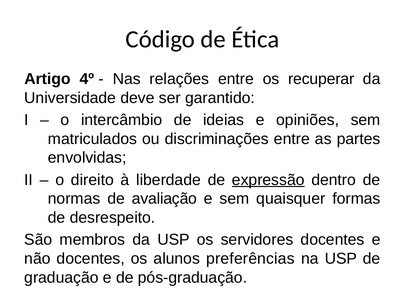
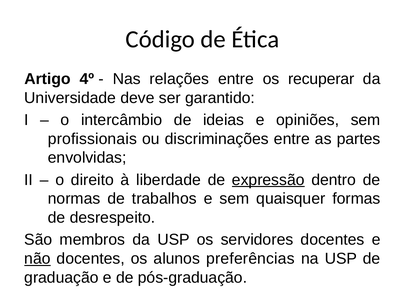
matriculados: matriculados -> profissionais
avaliação: avaliação -> trabalhos
não underline: none -> present
